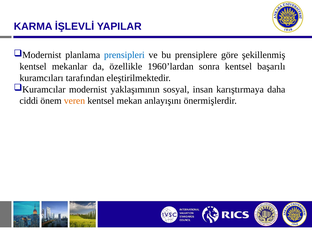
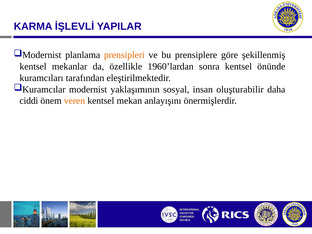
prensipleri colour: blue -> orange
başarılı: başarılı -> önünde
karıştırmaya: karıştırmaya -> oluşturabilir
